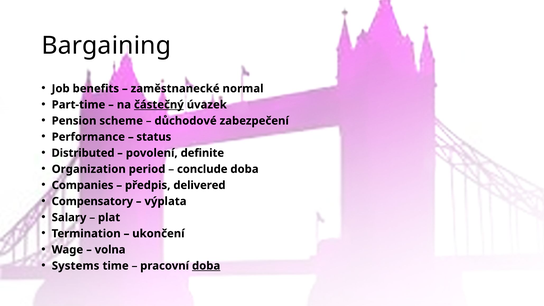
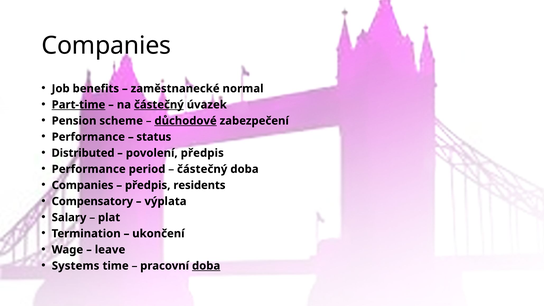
Bargaining at (106, 46): Bargaining -> Companies
Part-time underline: none -> present
důchodové underline: none -> present
povolení definite: definite -> předpis
Organization at (89, 169): Organization -> Performance
conclude at (202, 169): conclude -> částečný
delivered: delivered -> residents
volna: volna -> leave
